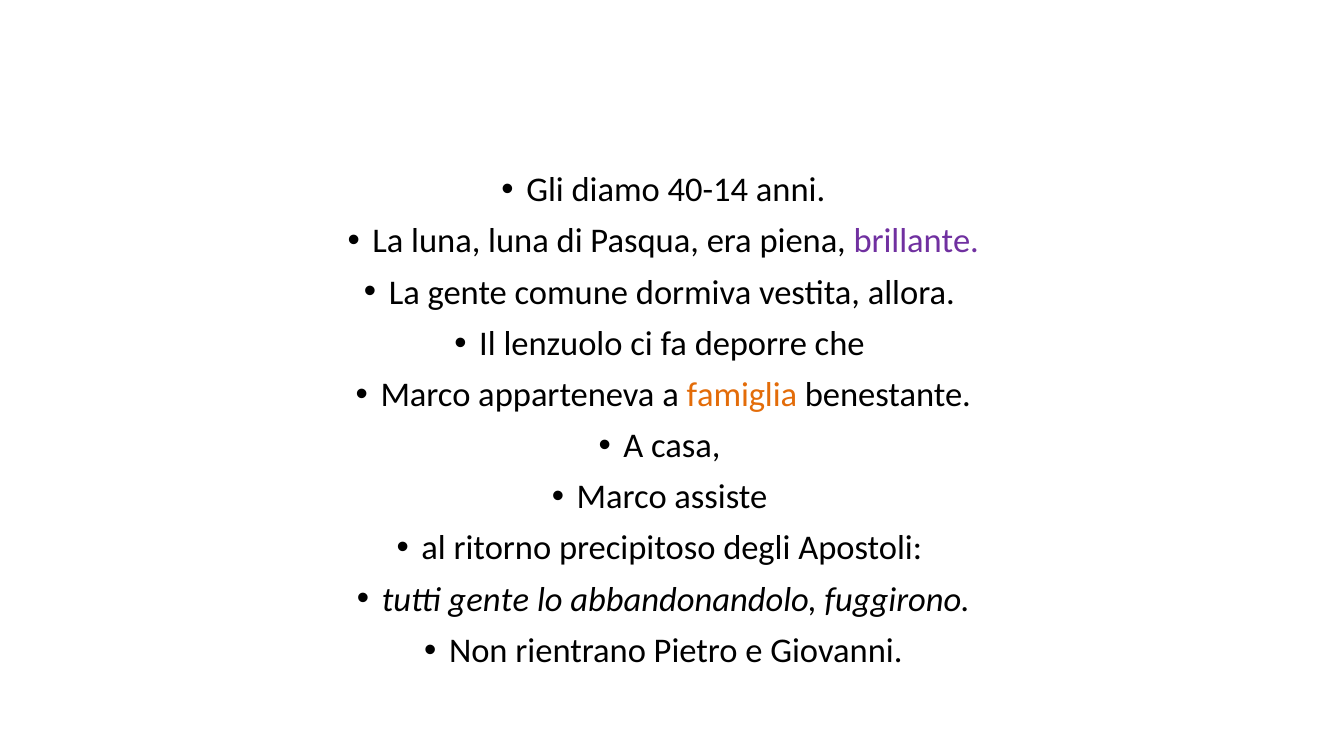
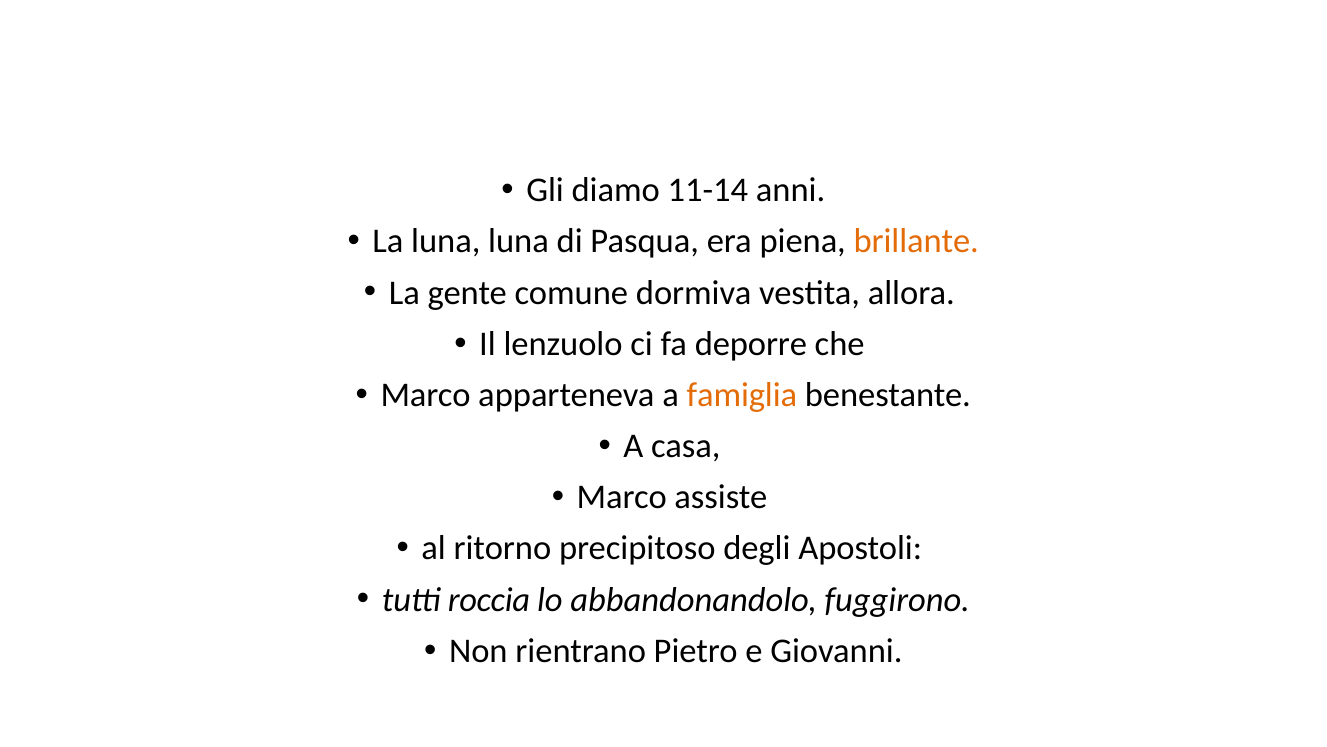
40-14: 40-14 -> 11-14
brillante colour: purple -> orange
tutti gente: gente -> roccia
